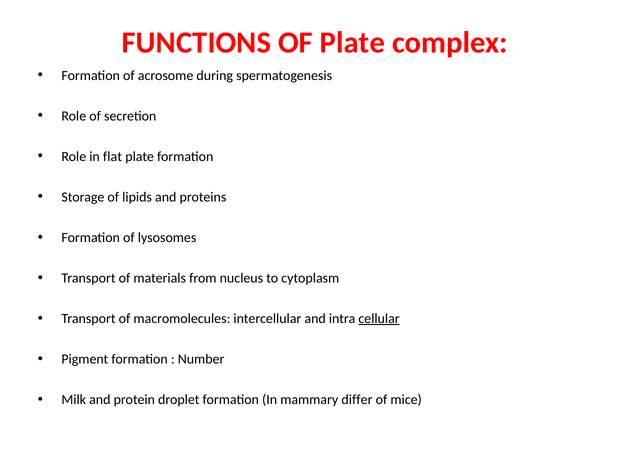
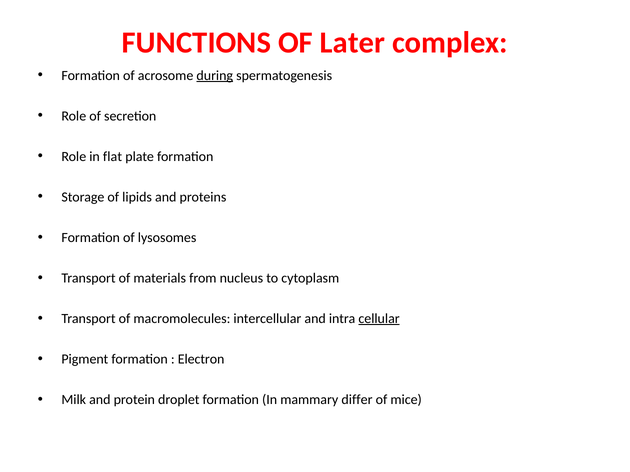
OF Plate: Plate -> Later
during underline: none -> present
Number: Number -> Electron
